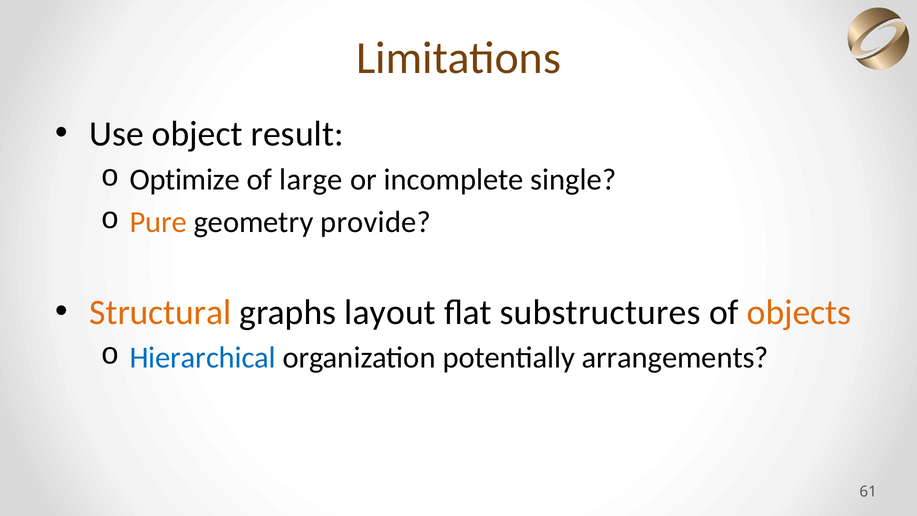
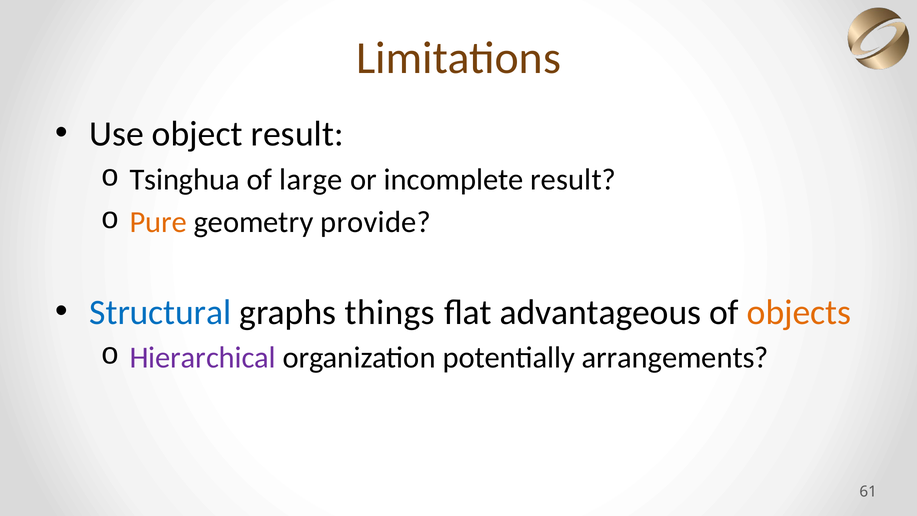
Optimize: Optimize -> Tsinghua
incomplete single: single -> result
Structural colour: orange -> blue
layout: layout -> things
substructures: substructures -> advantageous
Hierarchical colour: blue -> purple
